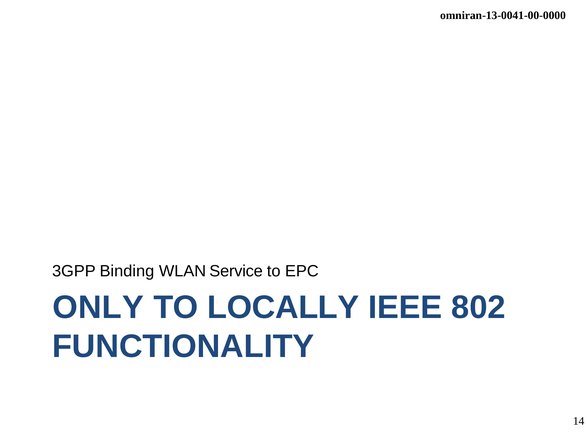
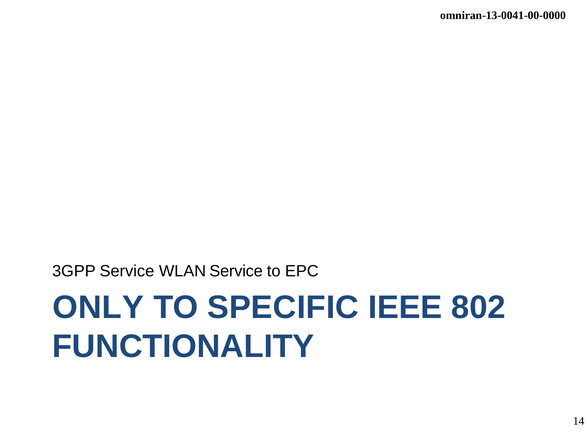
3GPP Binding: Binding -> Service
LOCALLY: LOCALLY -> SPECIFIC
